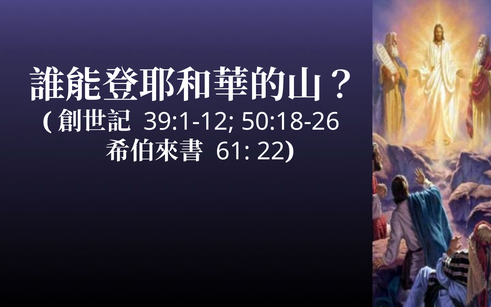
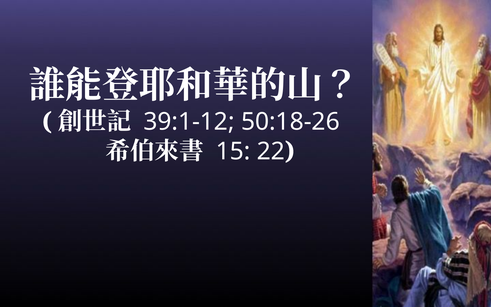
61: 61 -> 15
